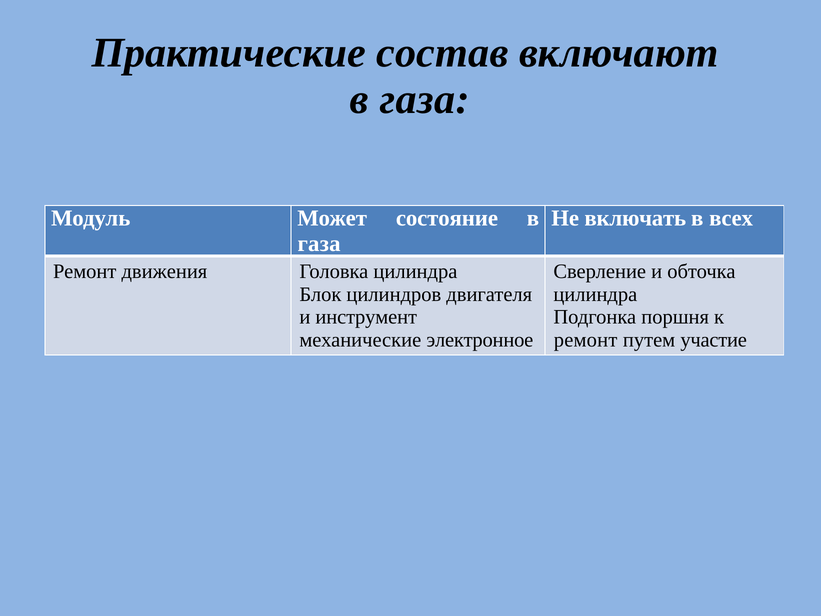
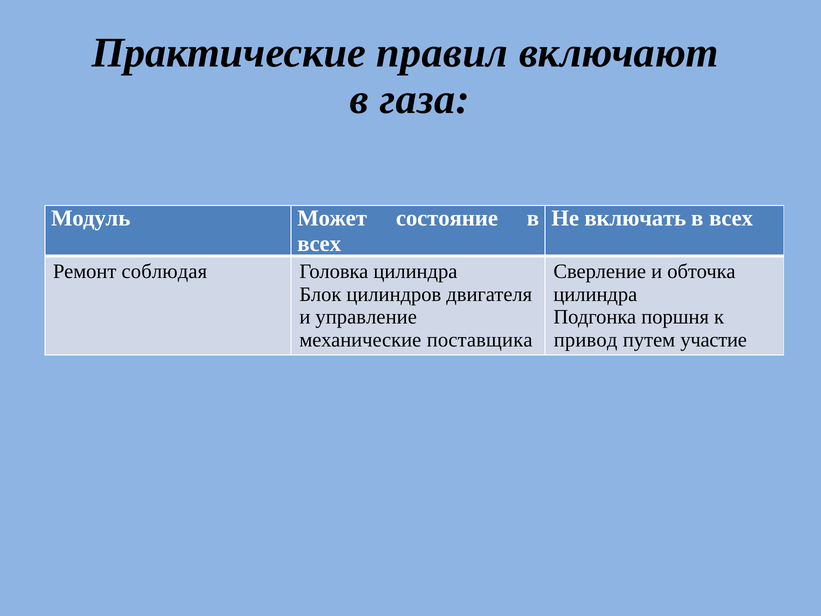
состав: состав -> правил
газа at (319, 243): газа -> всех
движения: движения -> соблюдая
инструмент: инструмент -> управление
электронное: электронное -> поставщика
ремонт at (586, 340): ремонт -> привод
